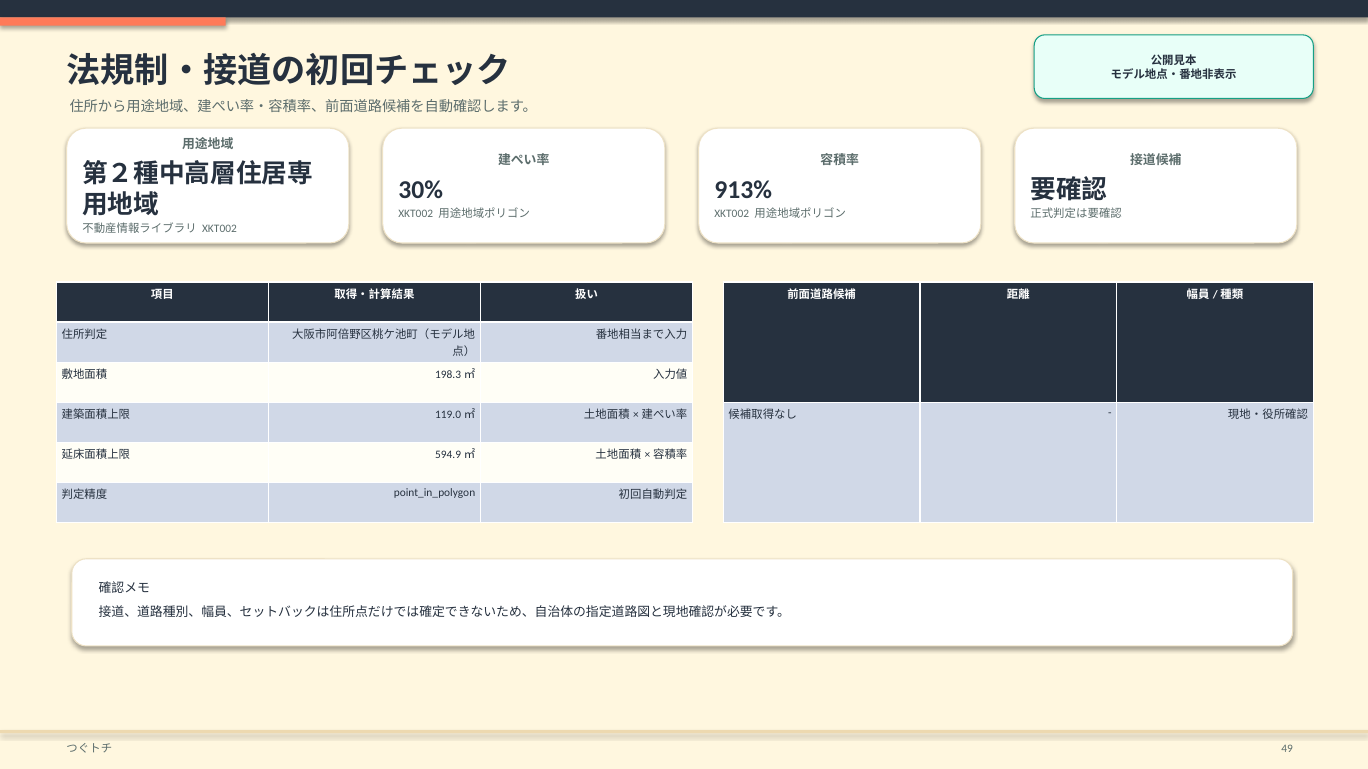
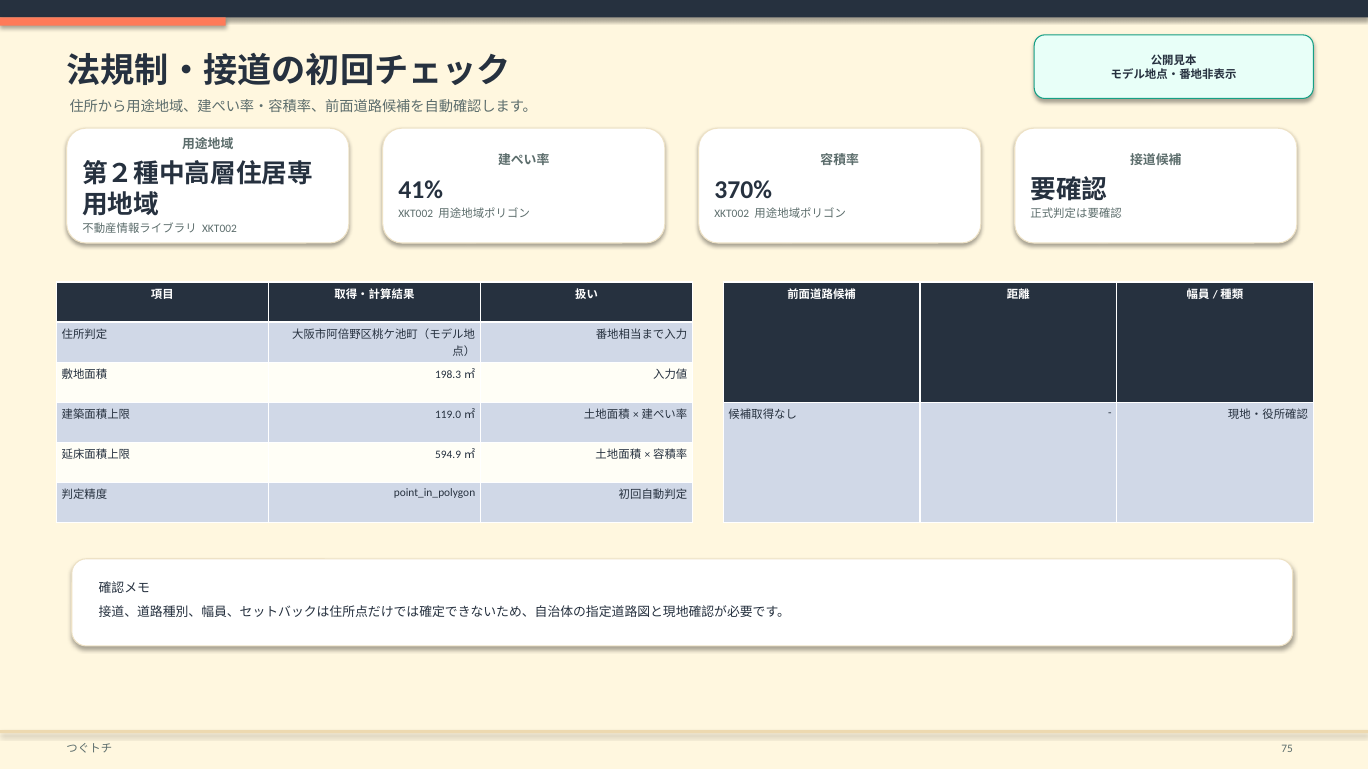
30%: 30% -> 41%
913%: 913% -> 370%
49: 49 -> 75
